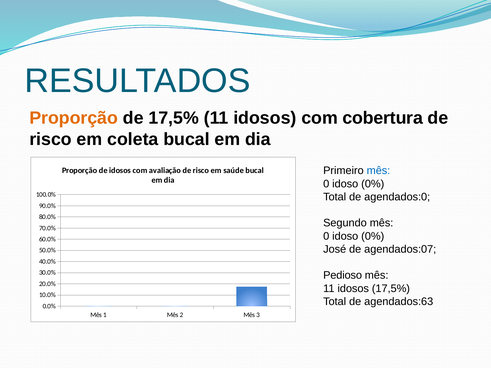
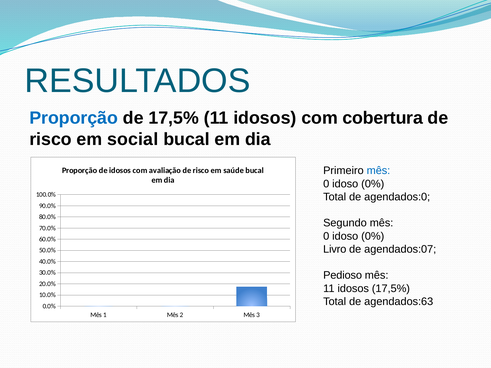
Proporção at (74, 118) colour: orange -> blue
coleta: coleta -> social
José: José -> Livro
